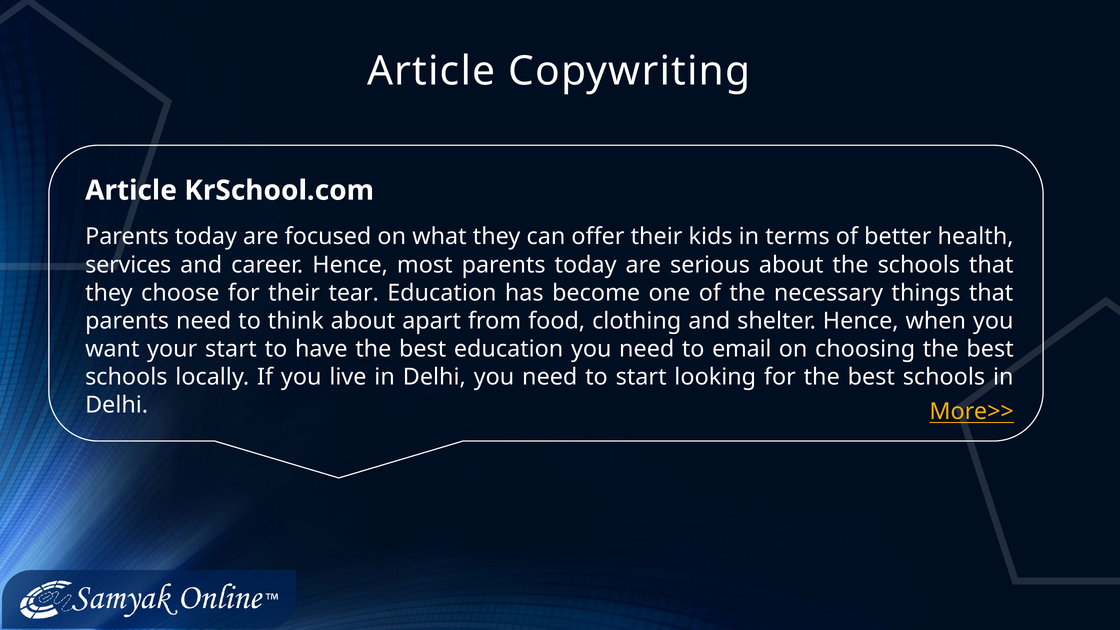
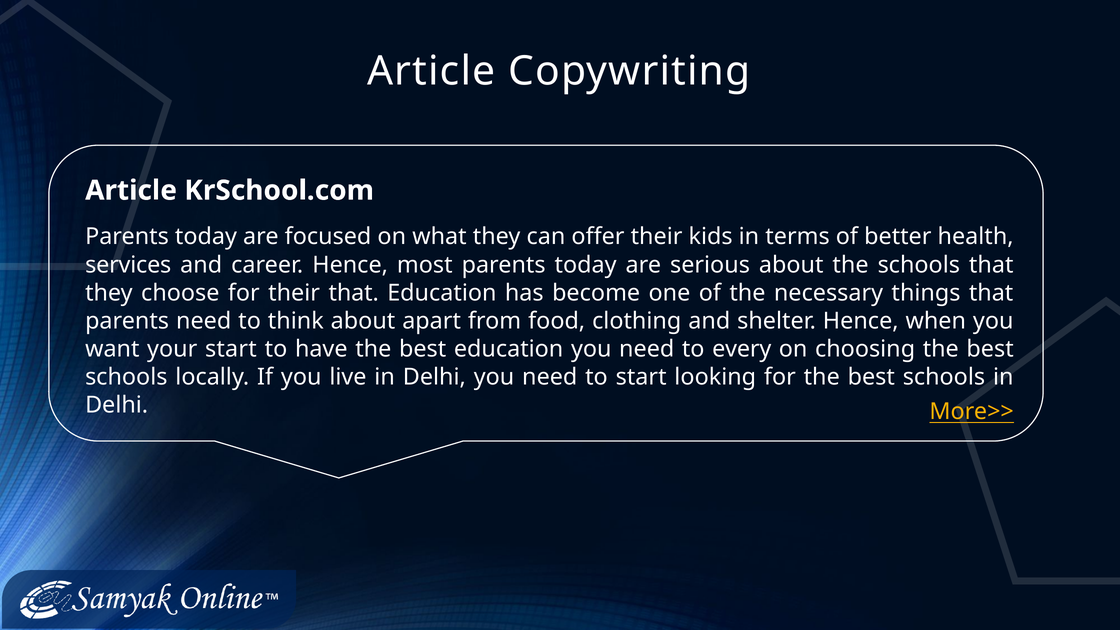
their tear: tear -> that
email: email -> every
